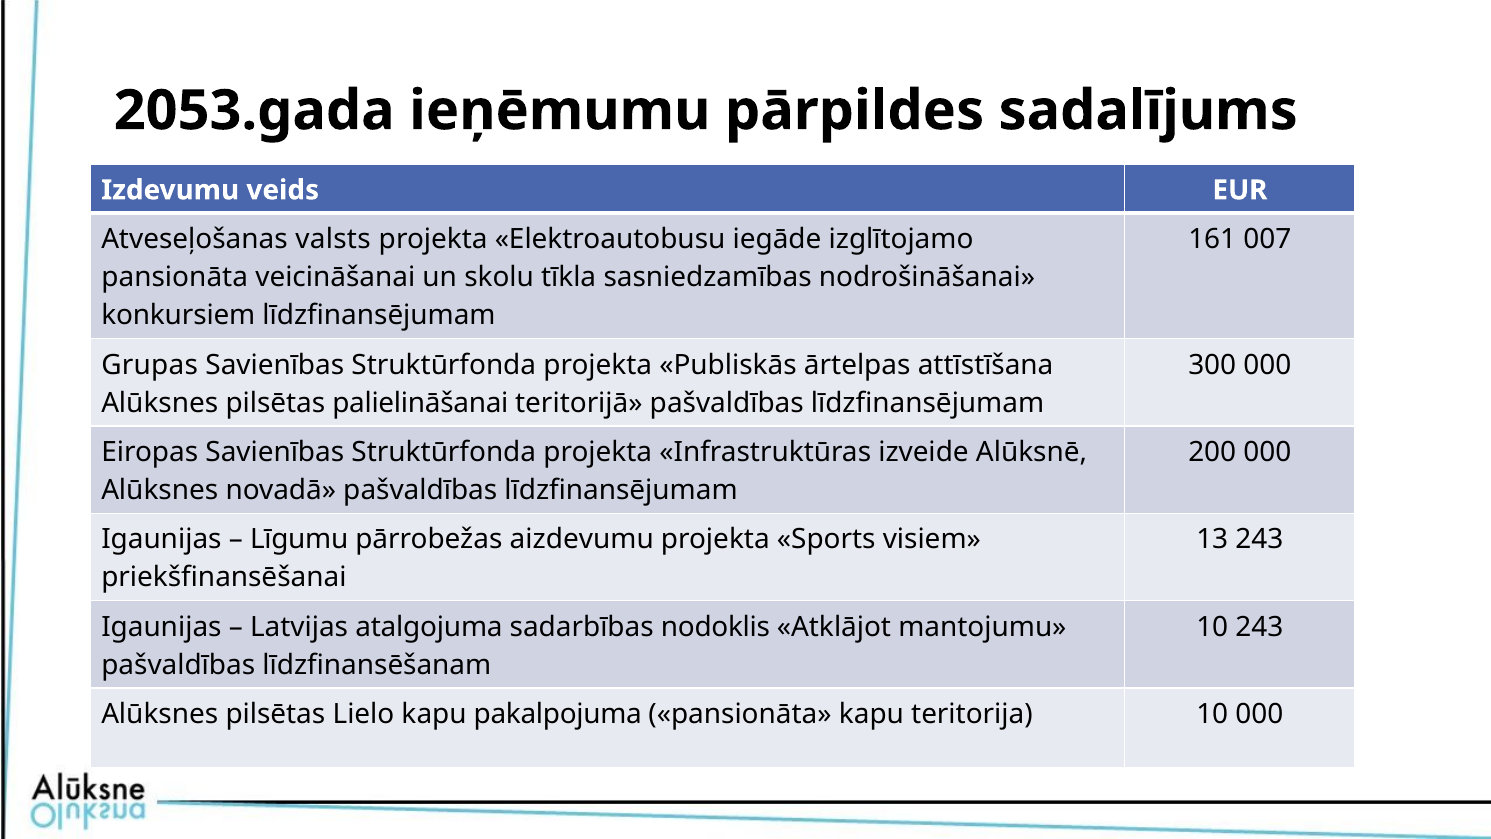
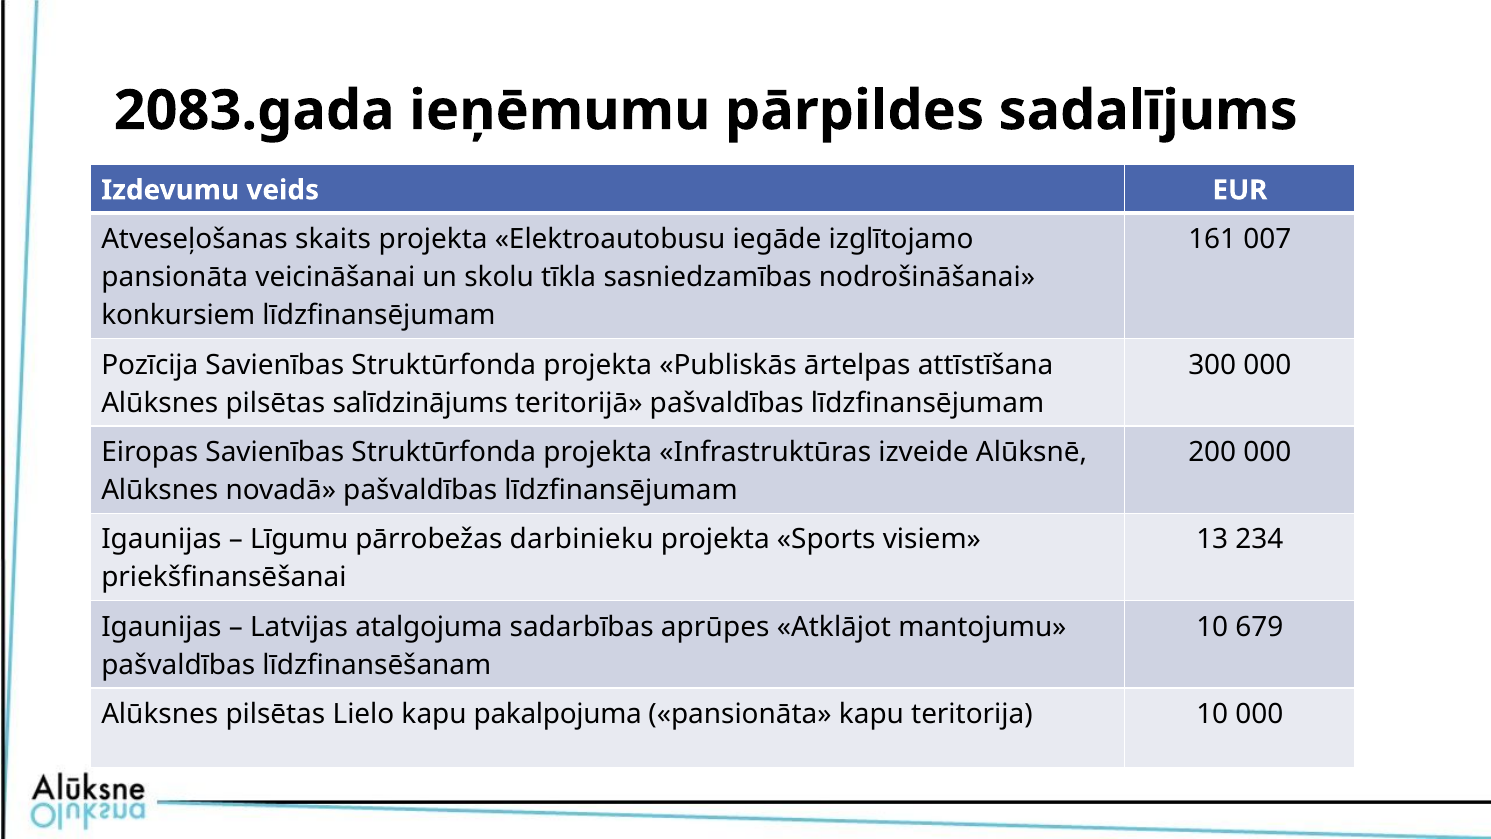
2053.gada: 2053.gada -> 2083.gada
valsts: valsts -> skaits
Grupas: Grupas -> Pozīcija
palielināšanai: palielināšanai -> salīdzinājums
aizdevumu: aizdevumu -> darbinieku
13 243: 243 -> 234
nodoklis: nodoklis -> aprūpes
10 243: 243 -> 679
